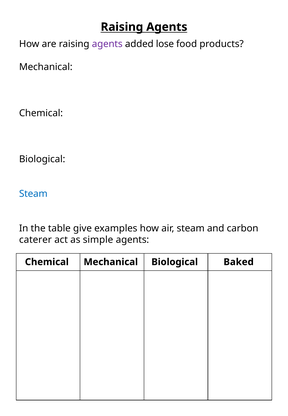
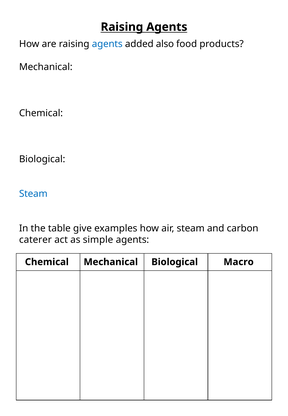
agents at (107, 44) colour: purple -> blue
lose: lose -> also
Baked: Baked -> Macro
